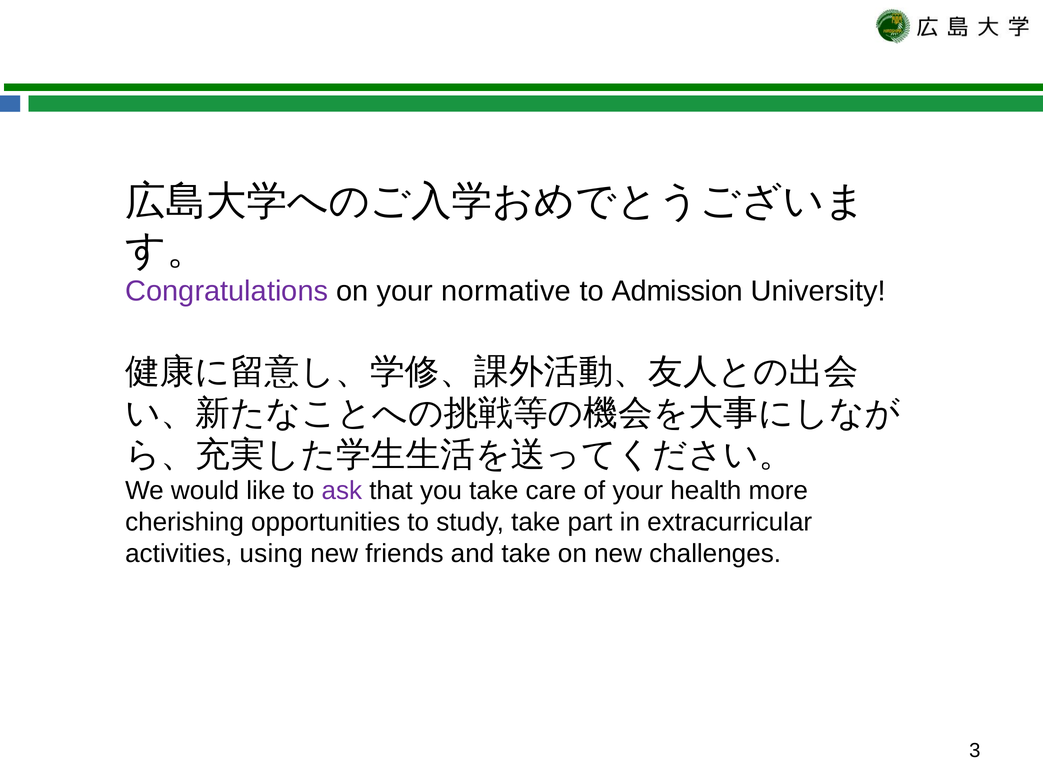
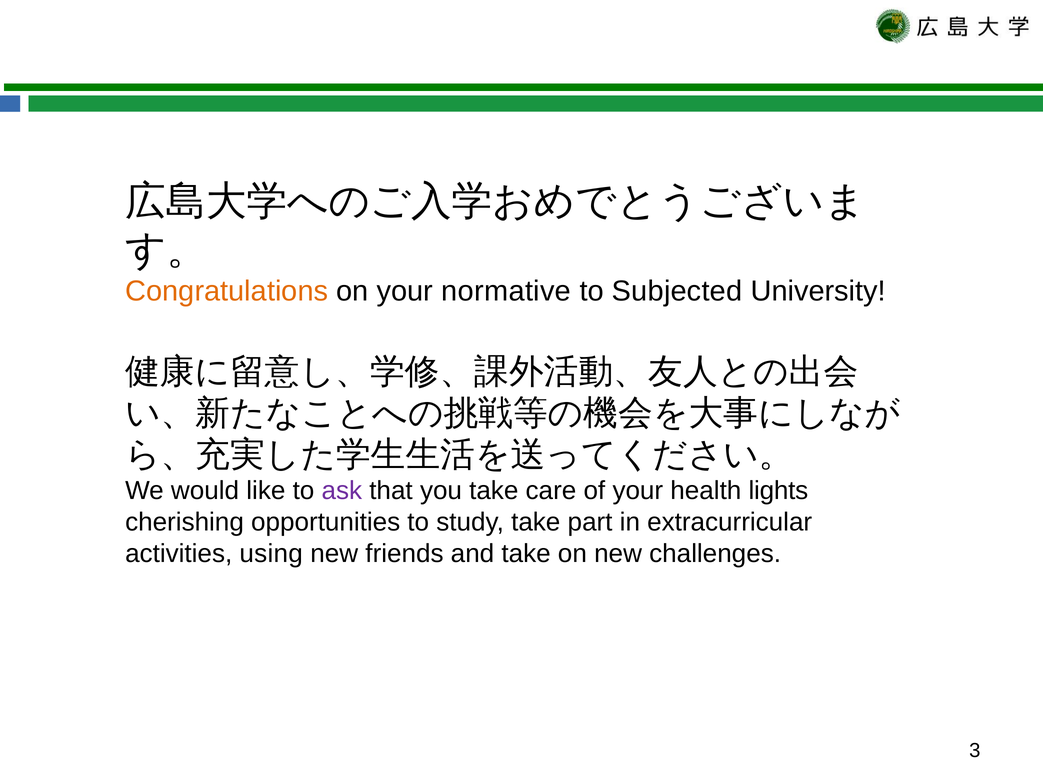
Congratulations colour: purple -> orange
Admission: Admission -> Subjected
more: more -> lights
